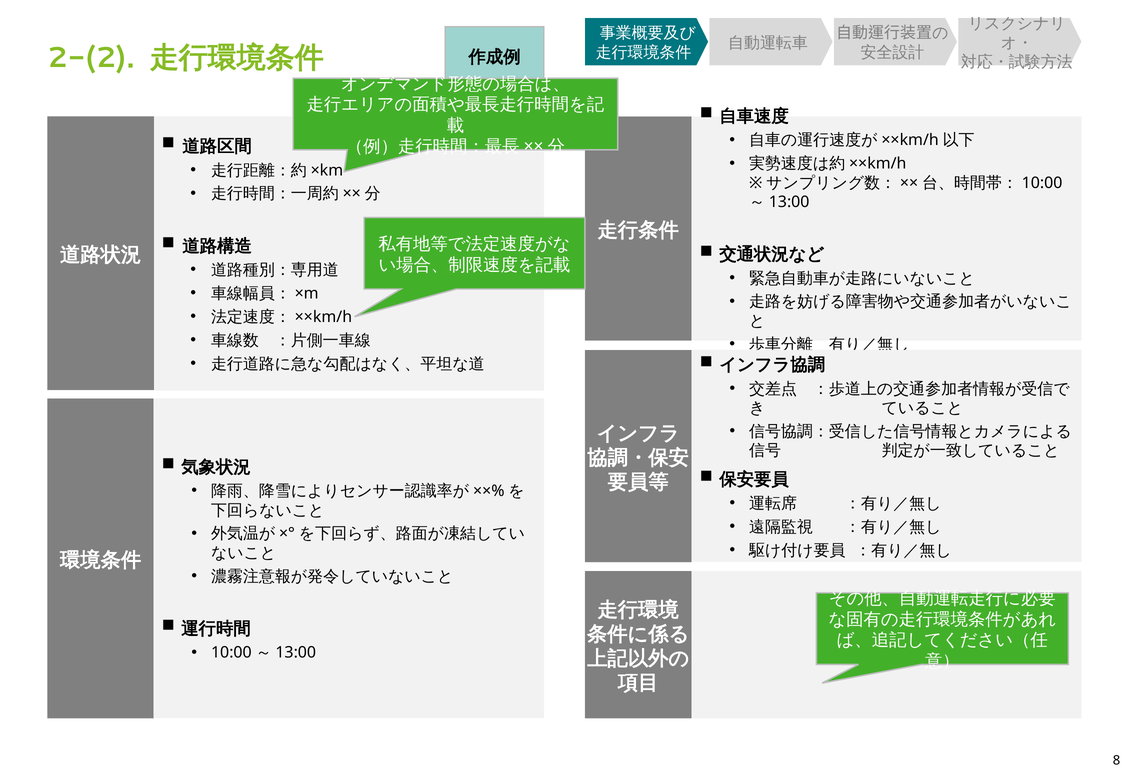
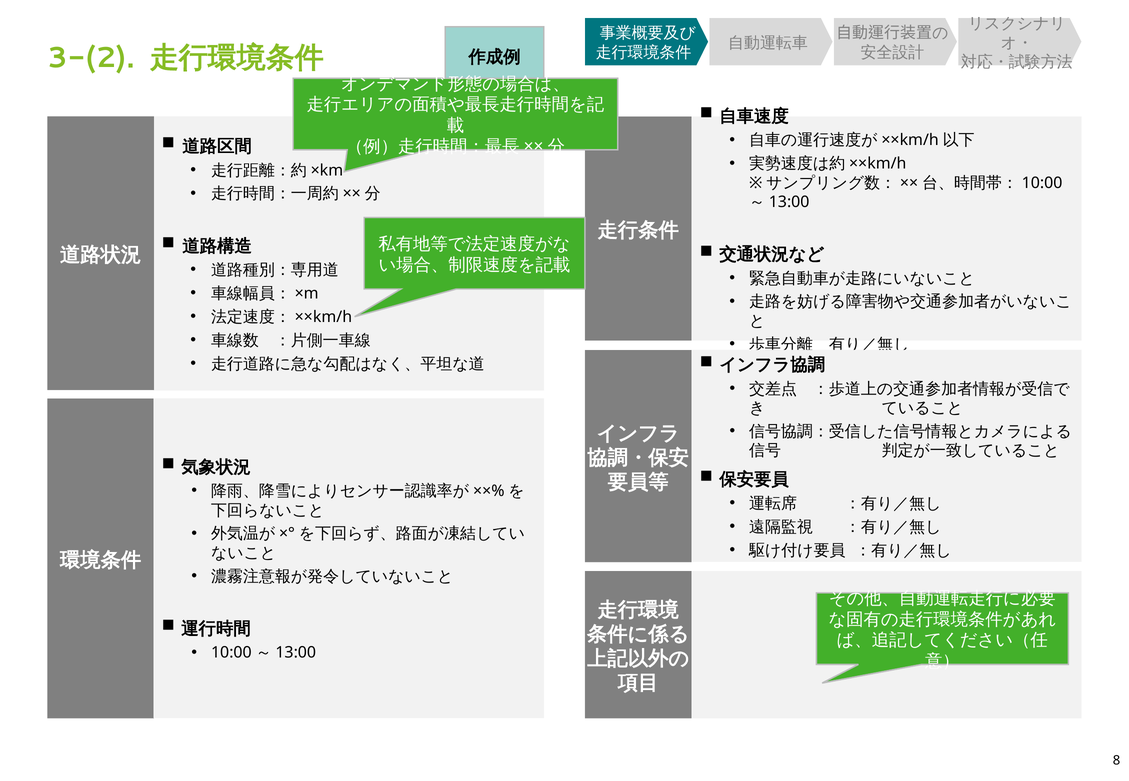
2-(2: 2-(2 -> 3-(2
